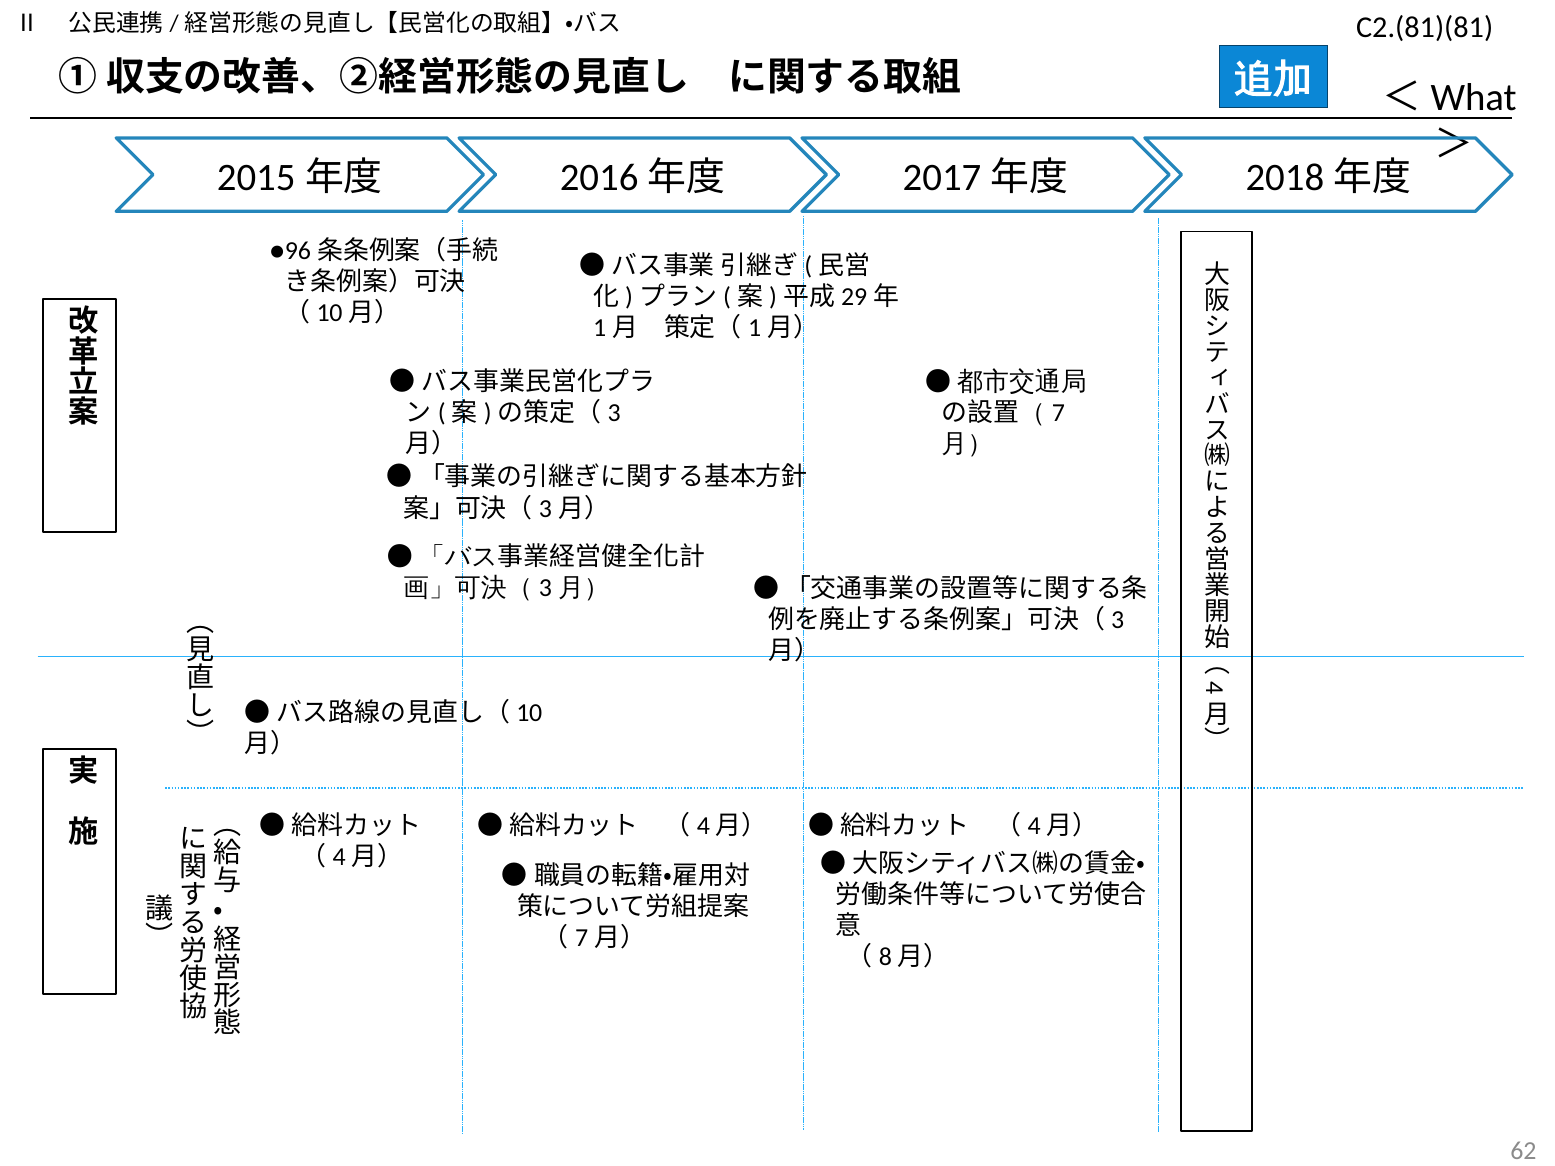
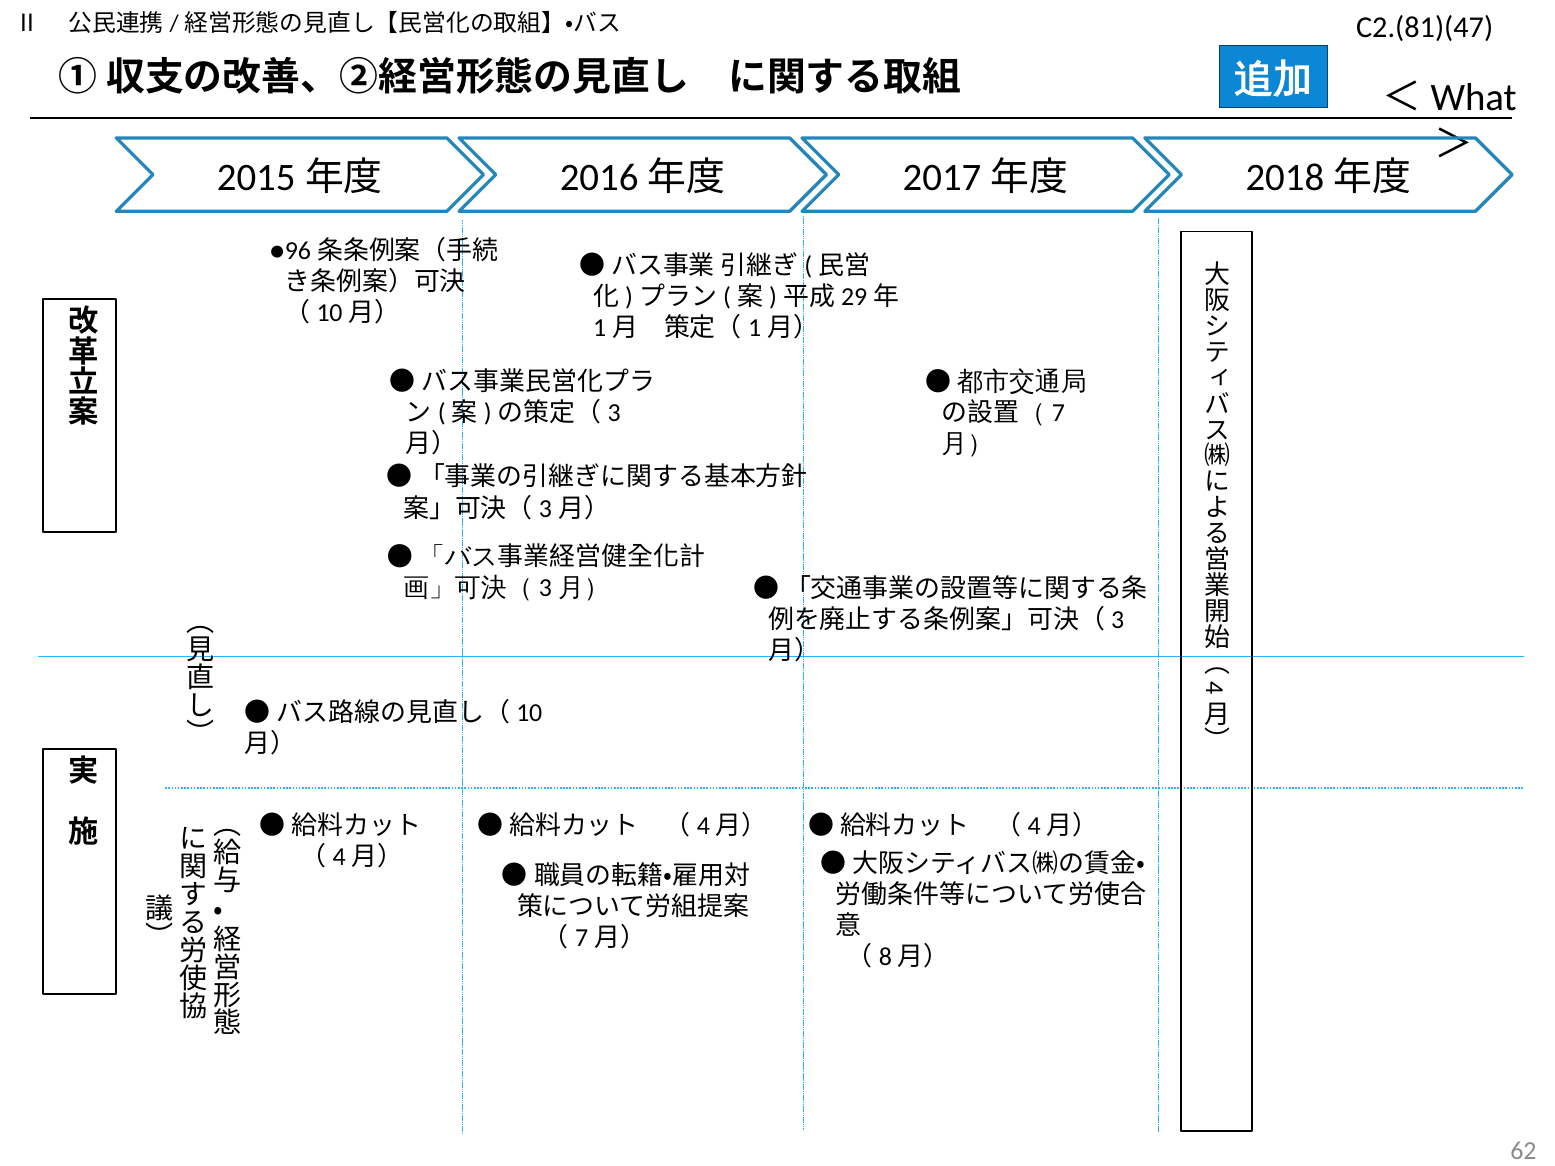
C2.(81)(81: C2.(81)(81 -> C2.(81)(47
